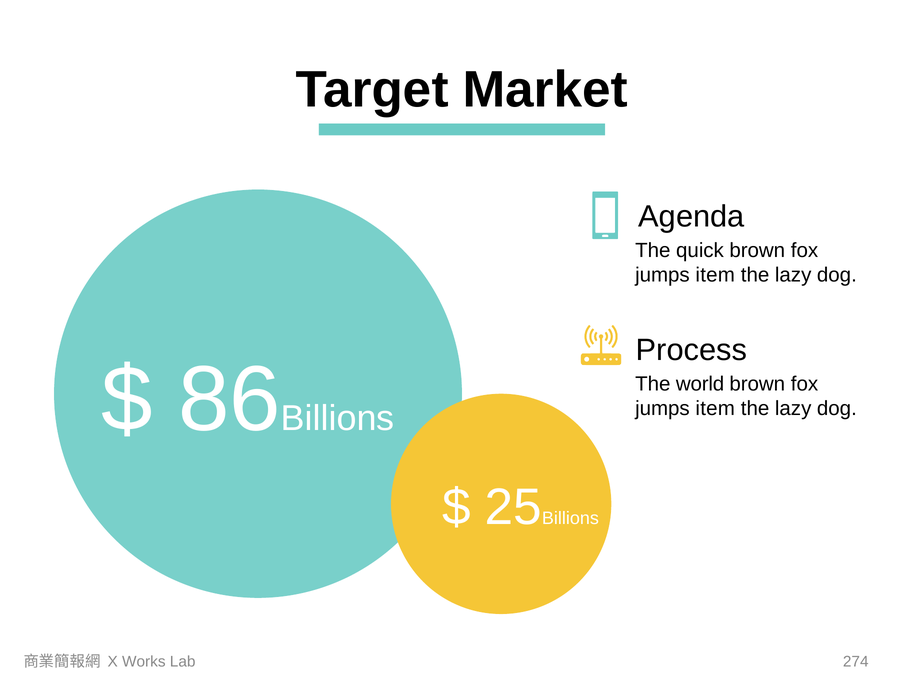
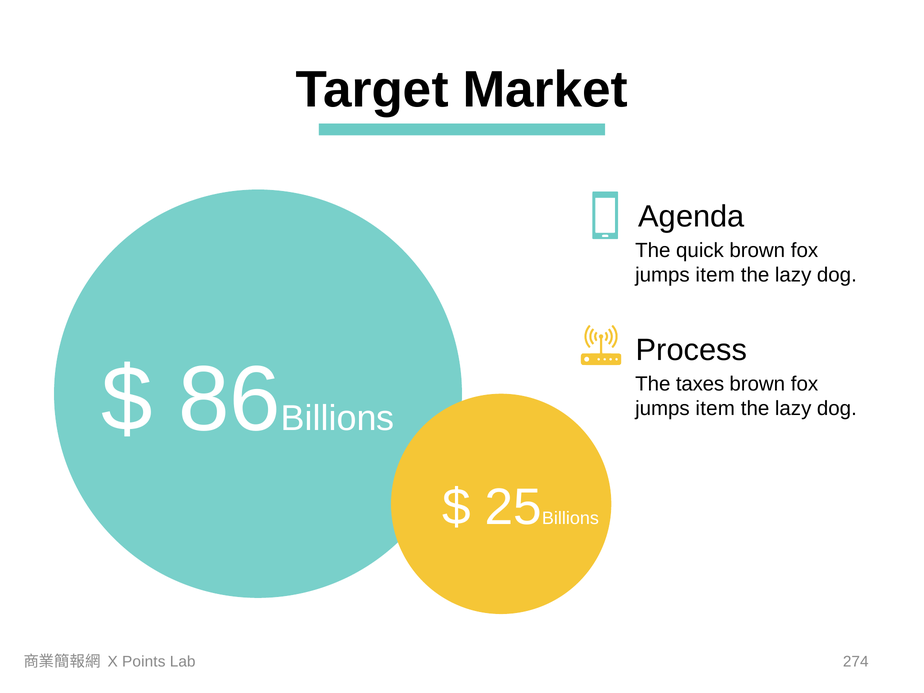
world: world -> taxes
Works: Works -> Points
